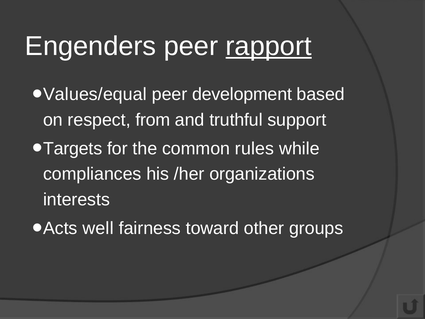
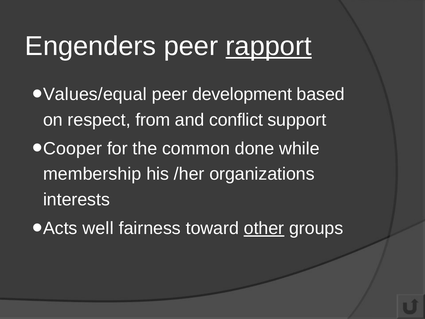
truthful: truthful -> conflict
Targets: Targets -> Cooper
rules: rules -> done
compliances: compliances -> membership
other underline: none -> present
